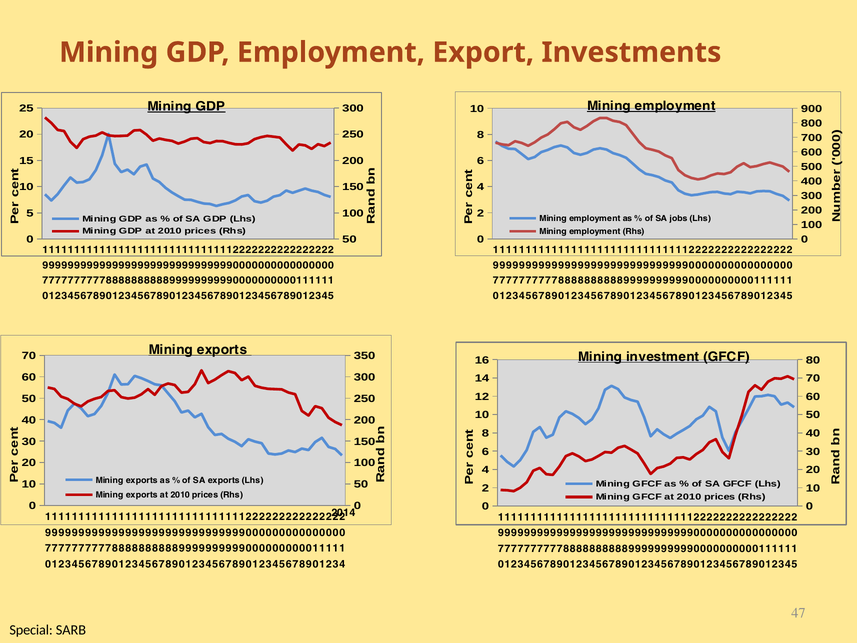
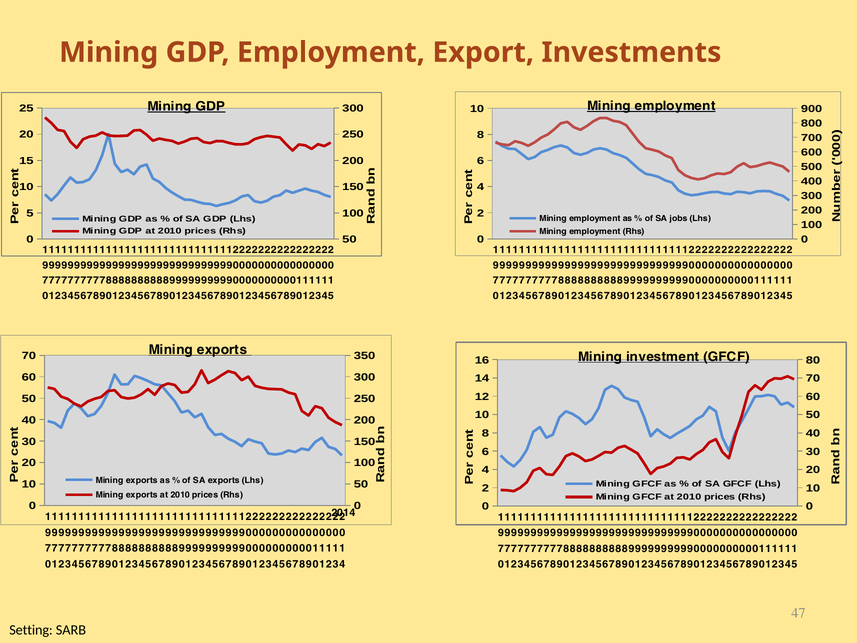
Special: Special -> Setting
